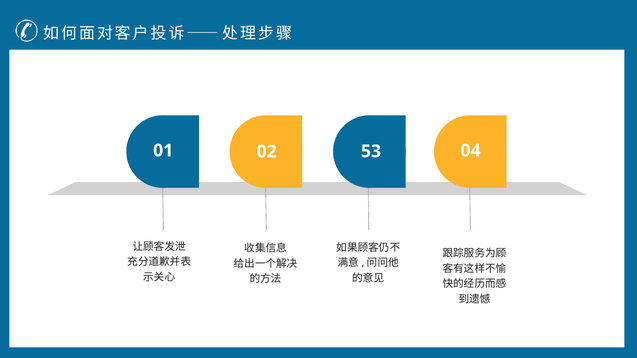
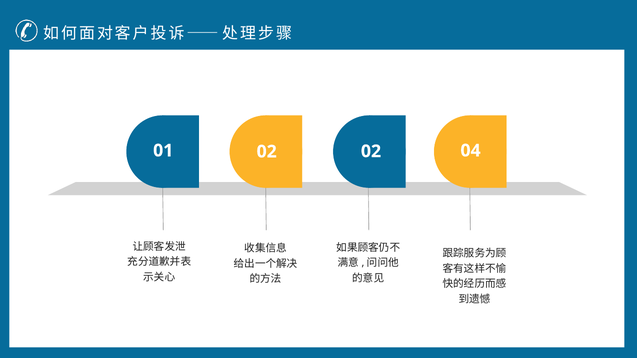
01 53: 53 -> 02
